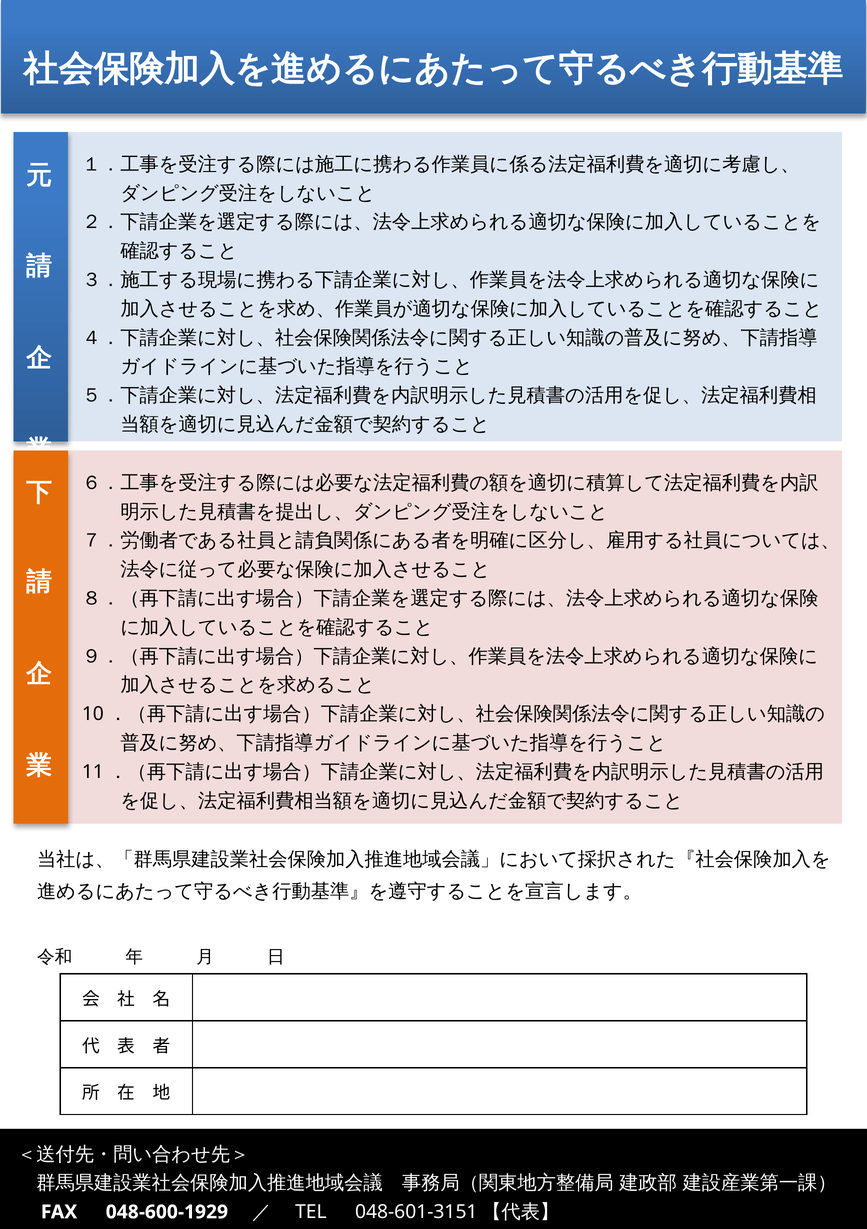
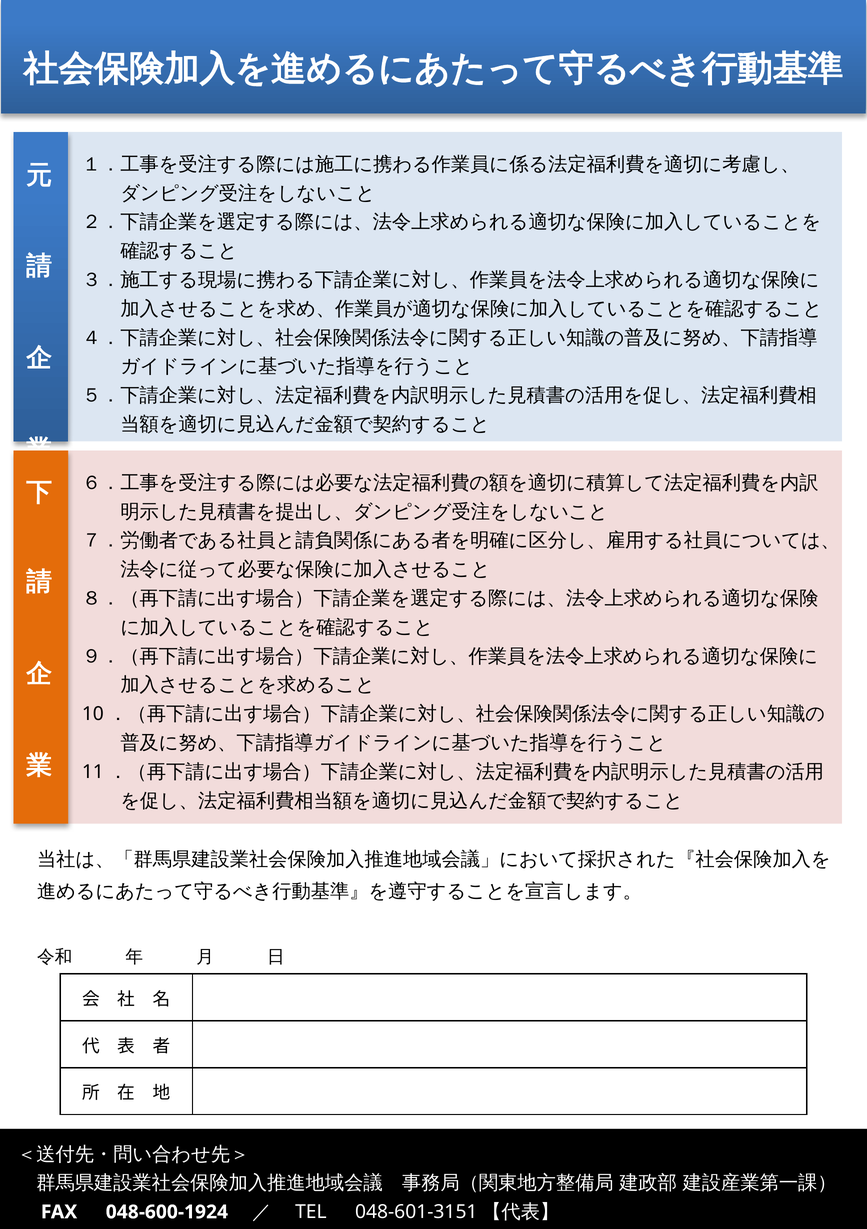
048-600-1929: 048-600-1929 -> 048-600-1924
